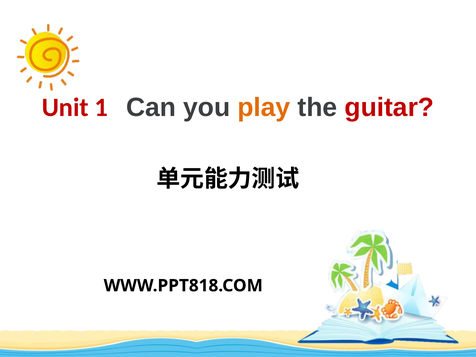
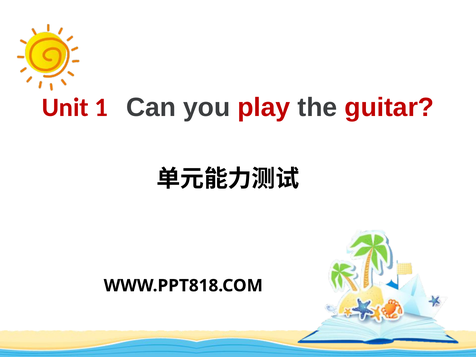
play colour: orange -> red
